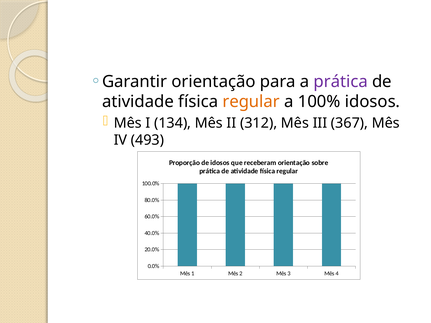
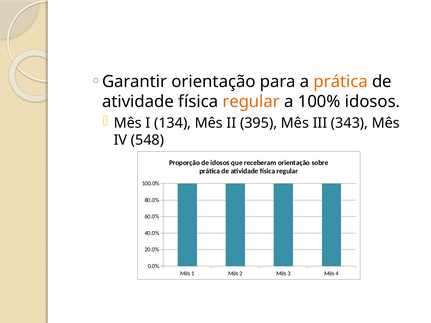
prática at (341, 82) colour: purple -> orange
312: 312 -> 395
367: 367 -> 343
493: 493 -> 548
